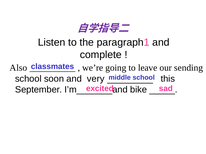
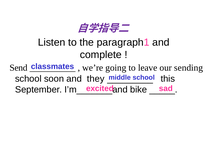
Also: Also -> Send
very: very -> they
